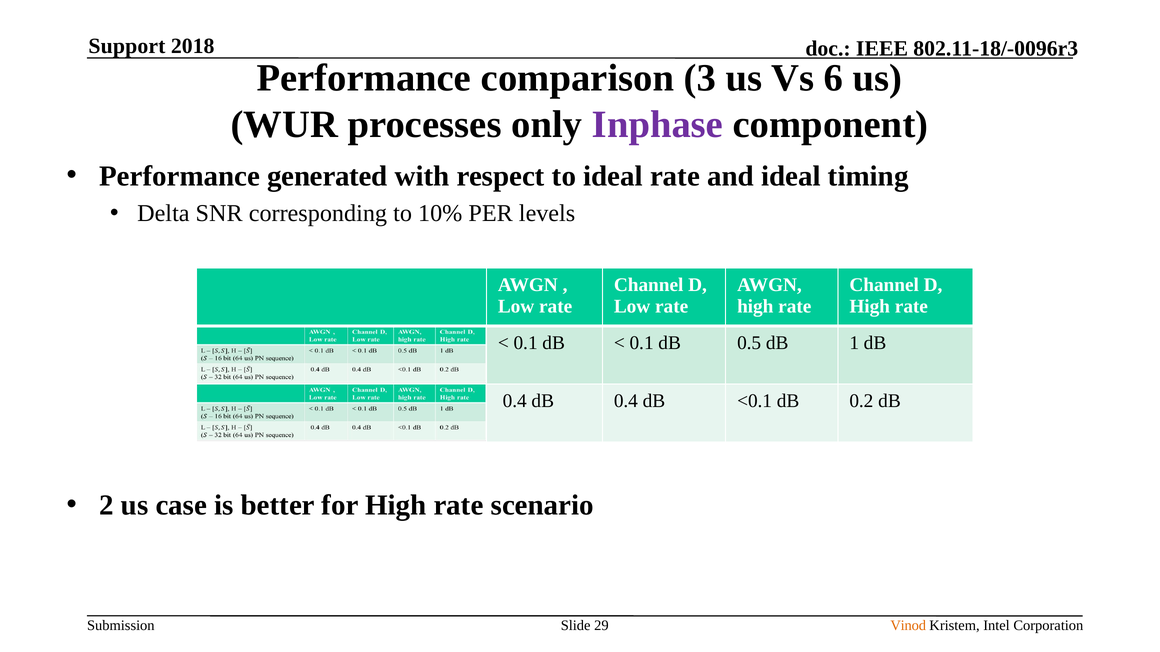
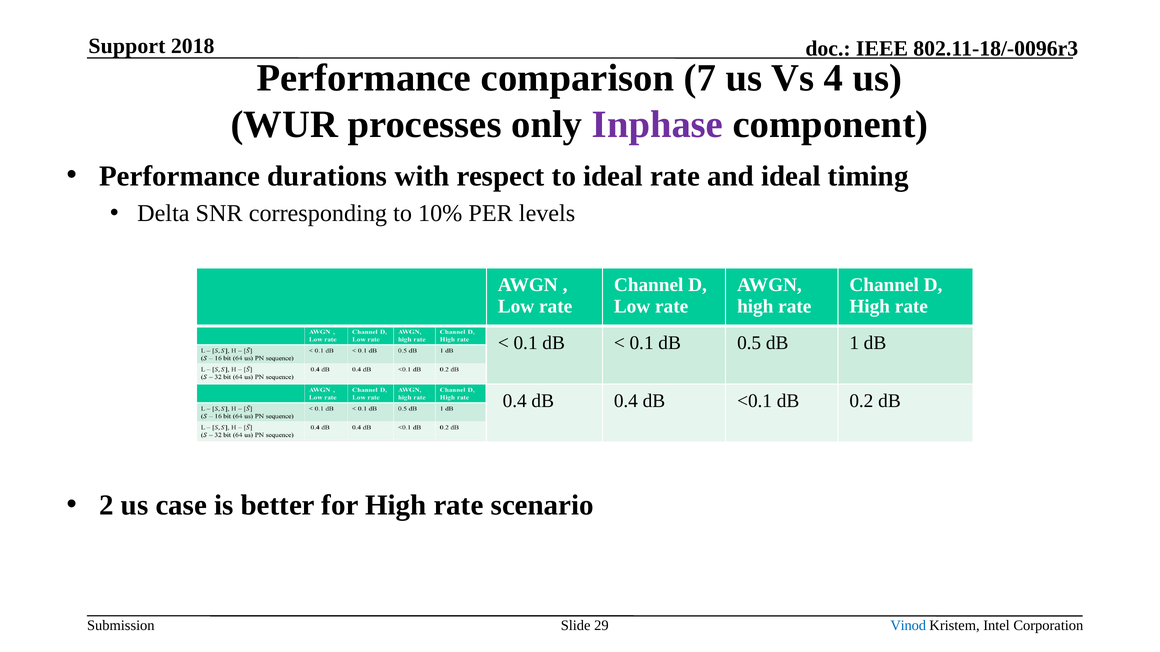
3: 3 -> 7
6: 6 -> 4
generated: generated -> durations
Vinod colour: orange -> blue
